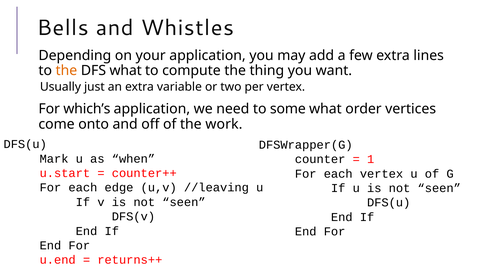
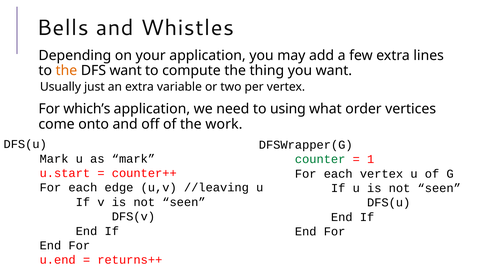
DFS what: what -> want
some: some -> using
as when: when -> mark
counter colour: black -> green
